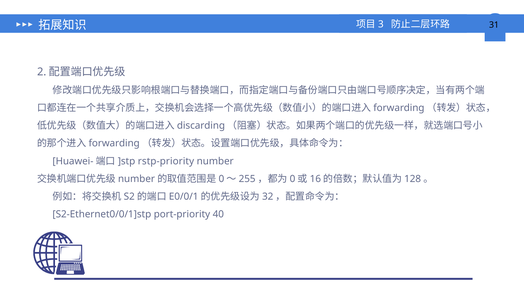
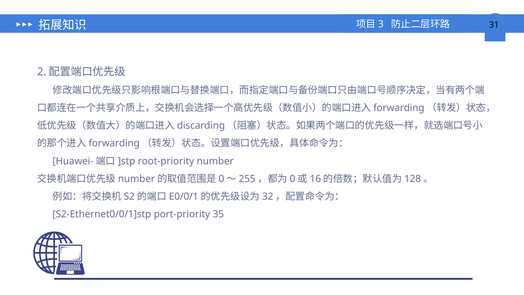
rstp-priority: rstp-priority -> root-priority
40: 40 -> 35
